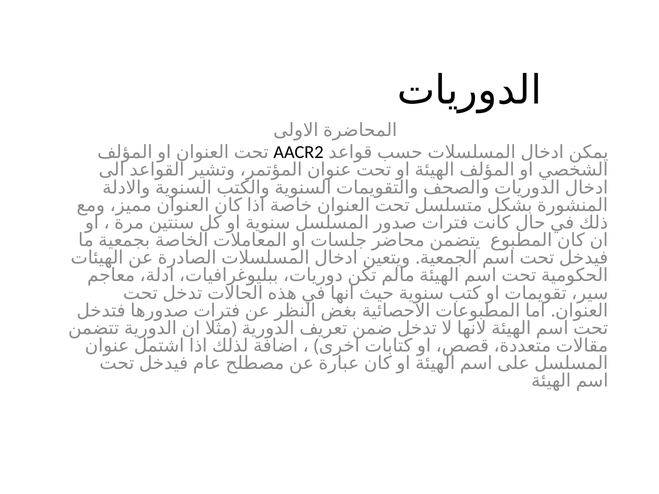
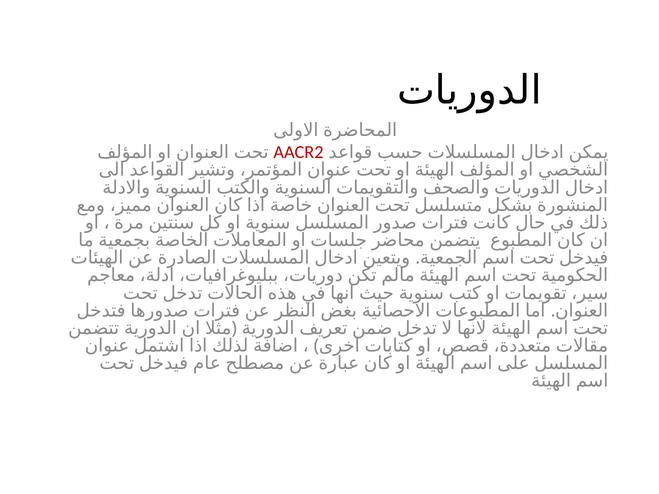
AACR2 colour: black -> red
